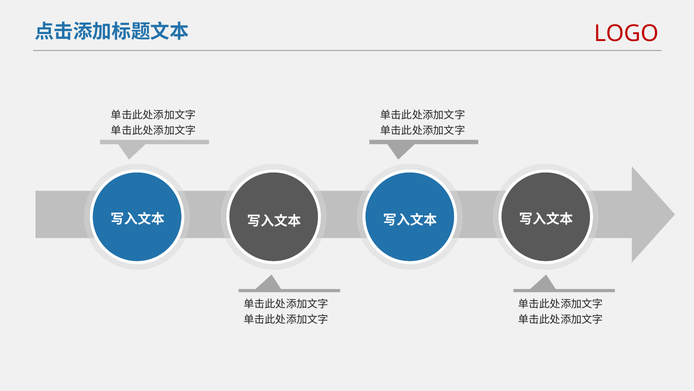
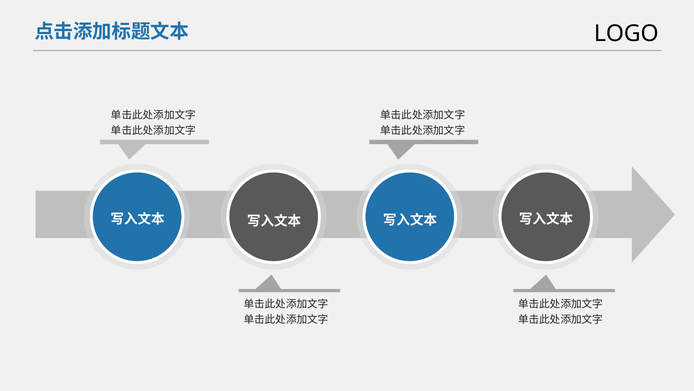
LOGO colour: red -> black
